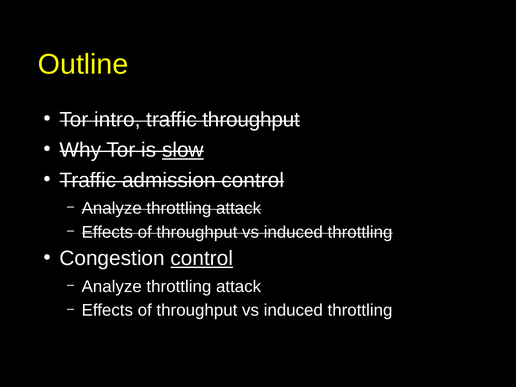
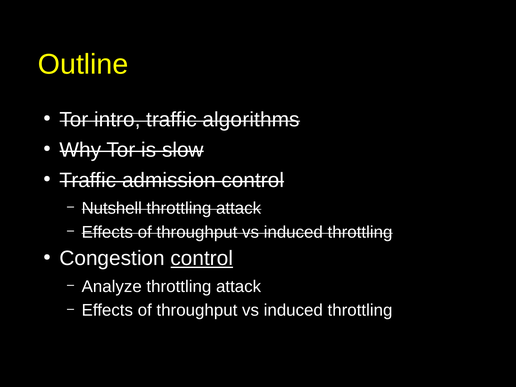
traffic throughput: throughput -> algorithms
slow underline: present -> none
Analyze at (112, 208): Analyze -> Nutshell
